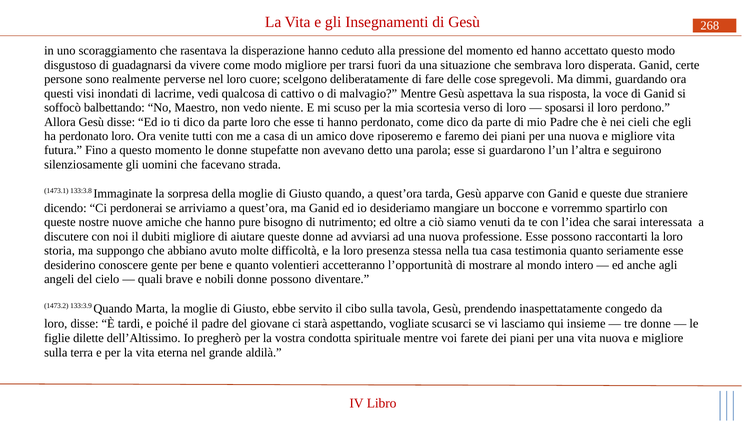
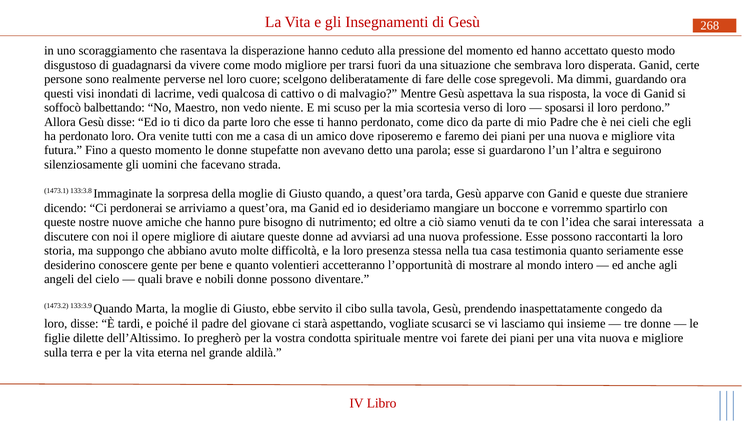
dubiti: dubiti -> opere
